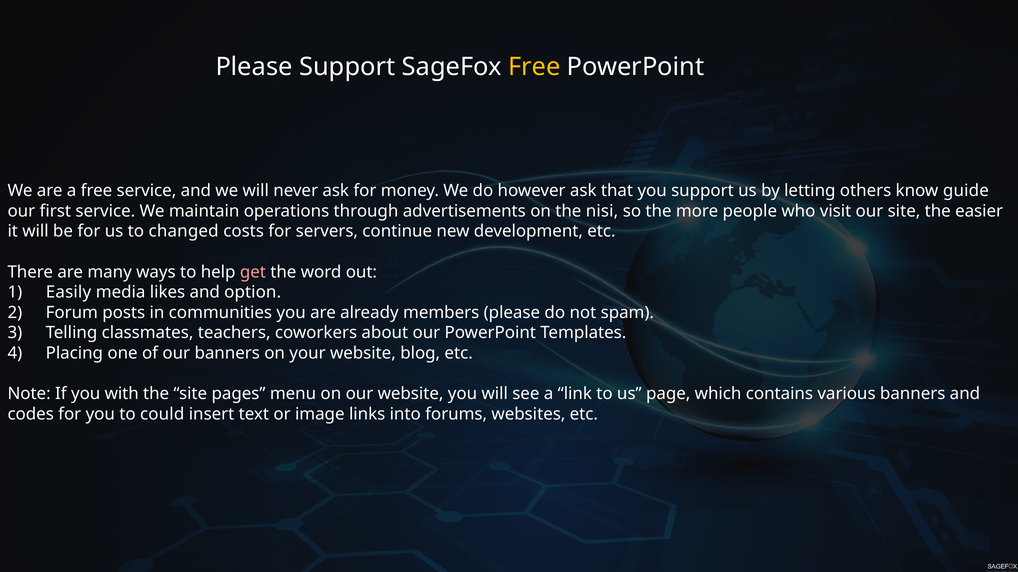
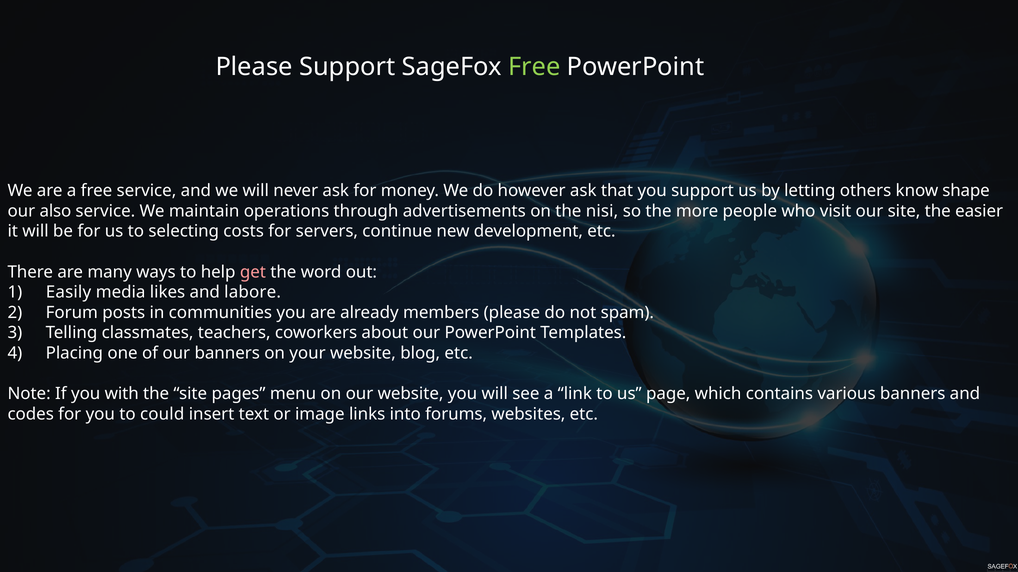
Free at (534, 67) colour: yellow -> light green
guide: guide -> shape
first: first -> also
changed: changed -> selecting
option: option -> labore
